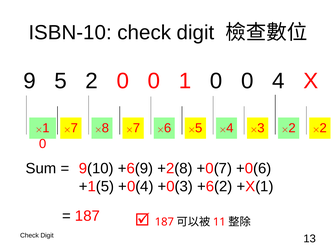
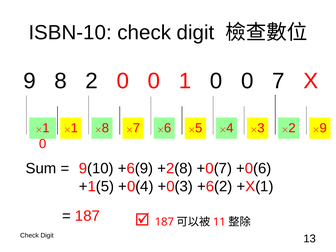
9 5: 5 -> 8
0 4: 4 -> 7
7 at (74, 128): 7 -> 1
2 at (323, 128): 2 -> 9
